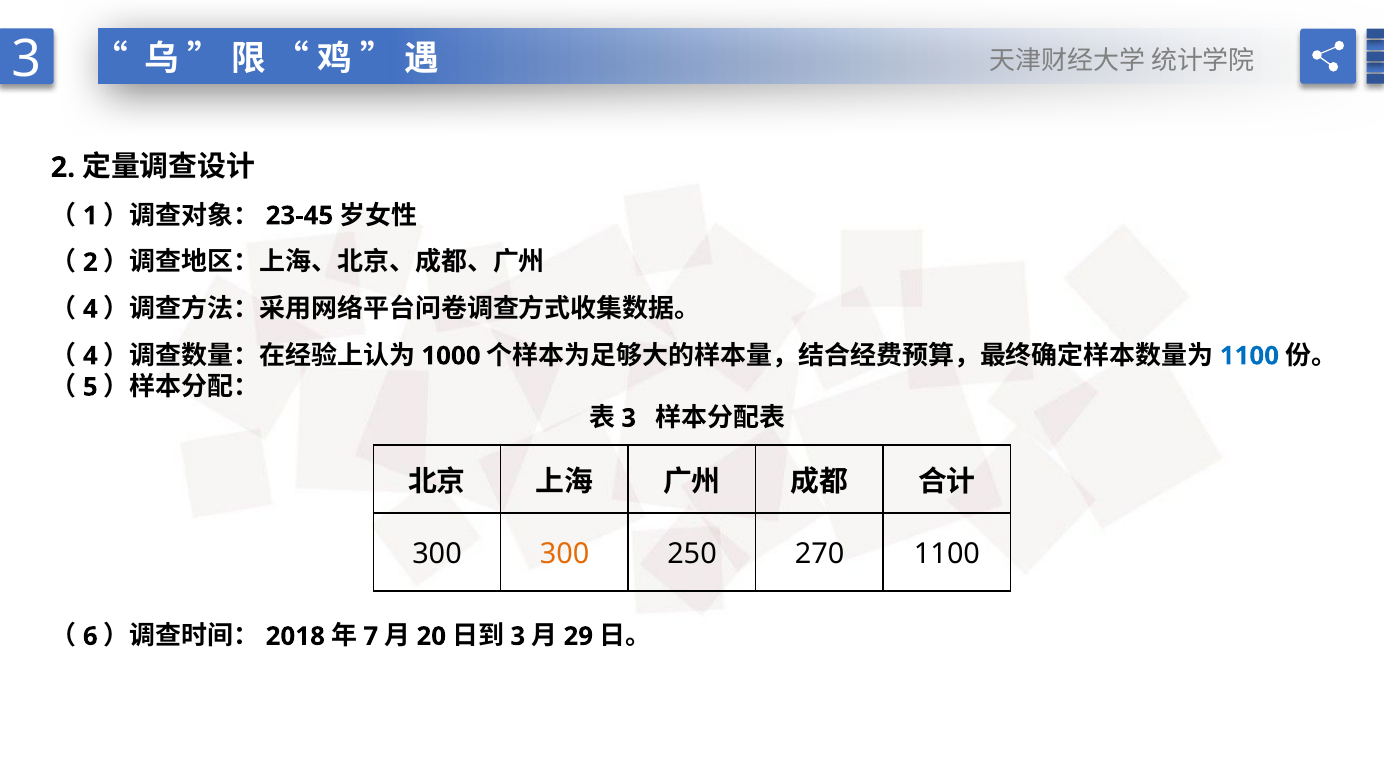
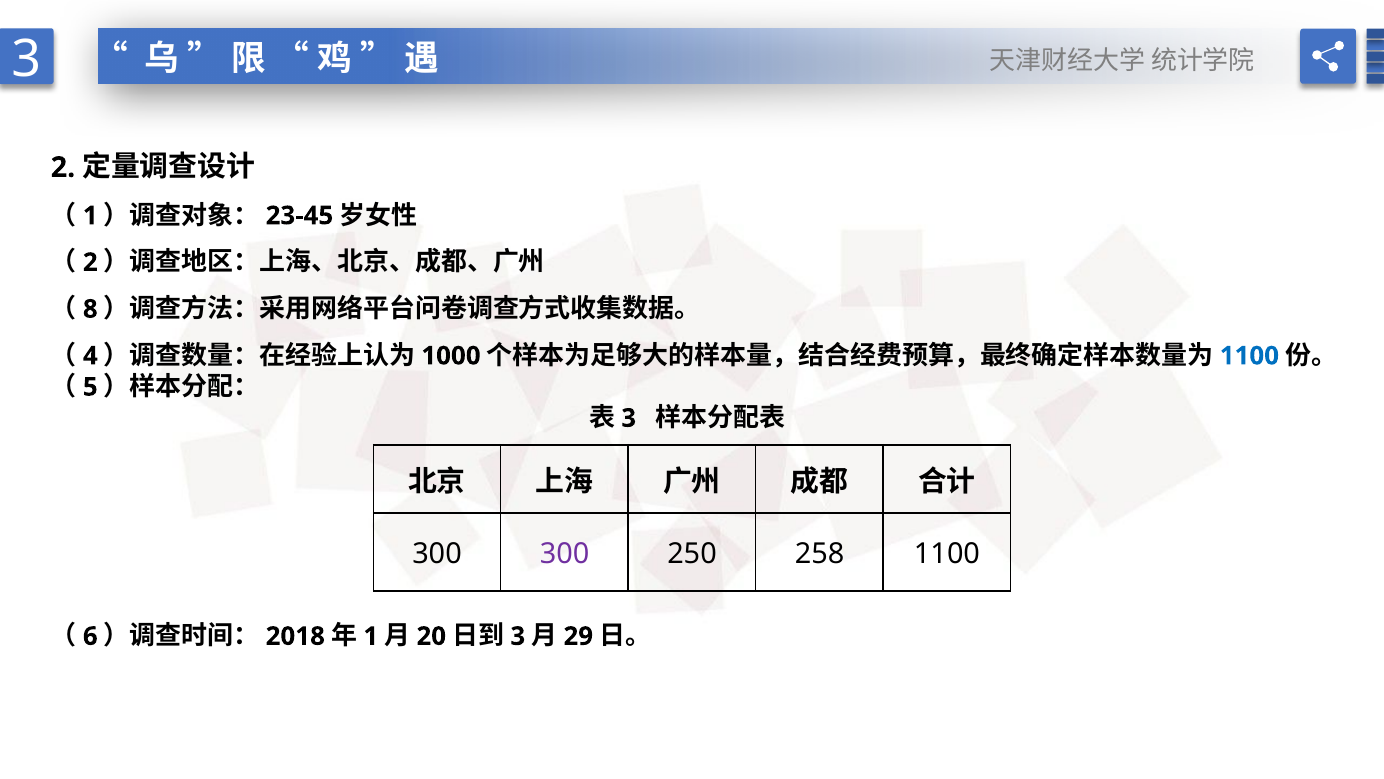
4 at (90, 309): 4 -> 8
300 at (565, 553) colour: orange -> purple
270: 270 -> 258
7 at (371, 636): 7 -> 1
